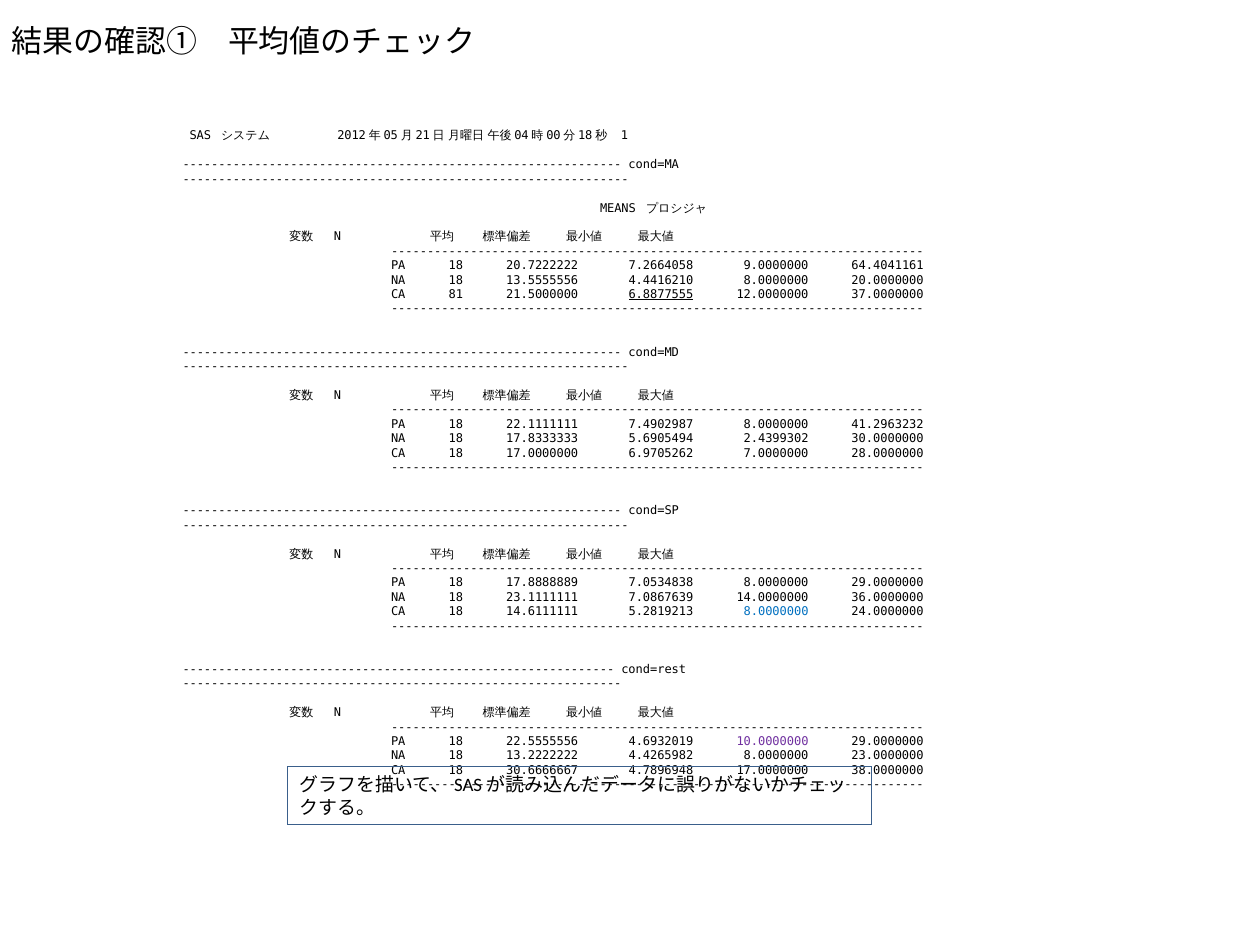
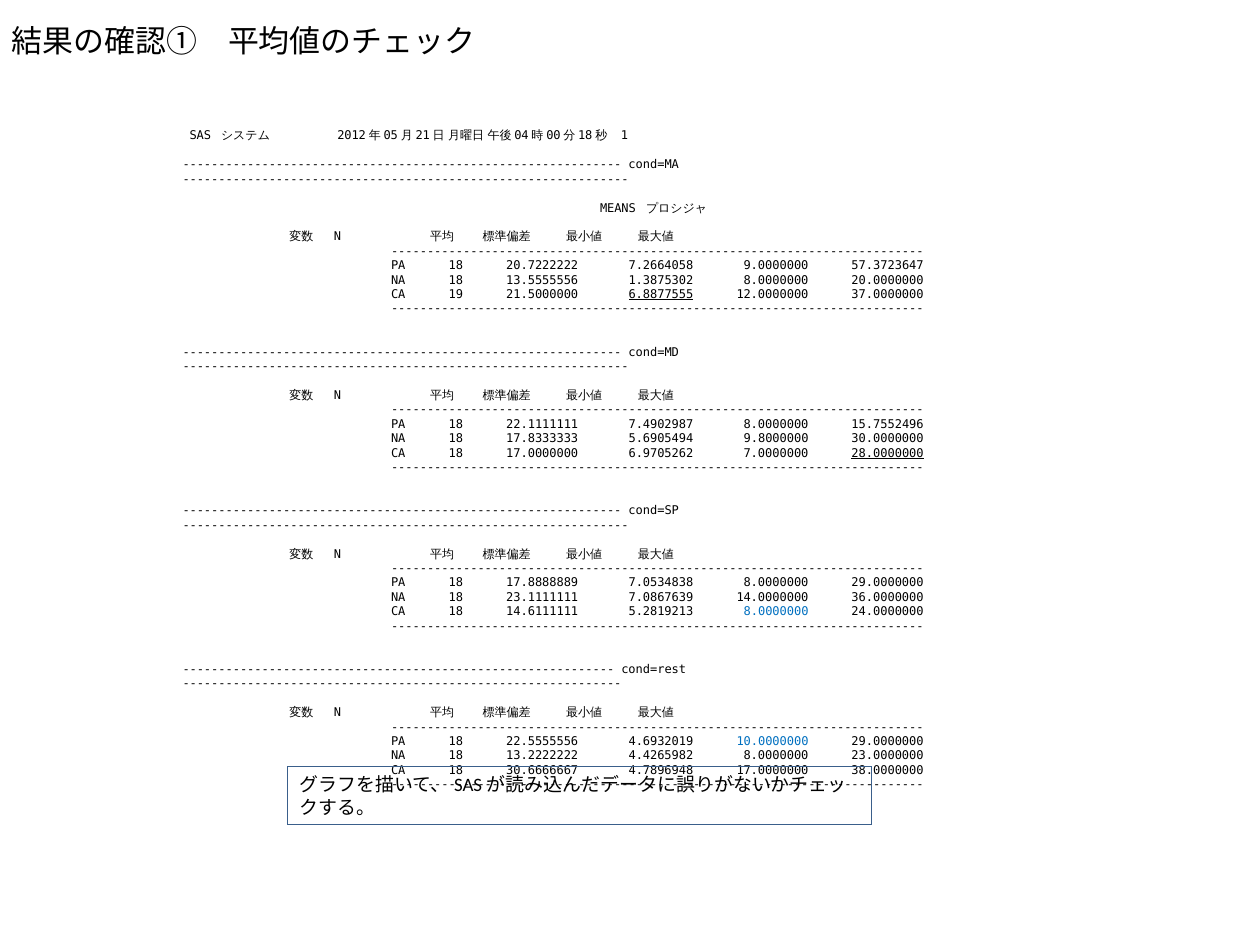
64.4041161: 64.4041161 -> 57.3723647
4.4416210: 4.4416210 -> 1.3875302
81: 81 -> 19
41.2963232: 41.2963232 -> 15.7552496
2.4399302: 2.4399302 -> 9.8000000
28.0000000 underline: none -> present
10.0000000 colour: purple -> blue
